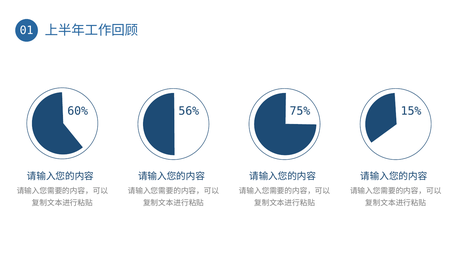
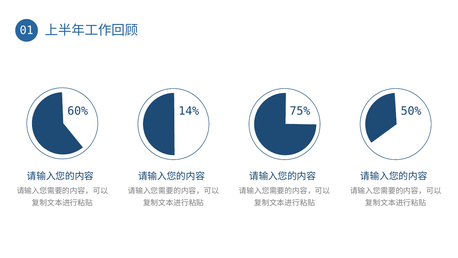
56%: 56% -> 14%
15%: 15% -> 50%
